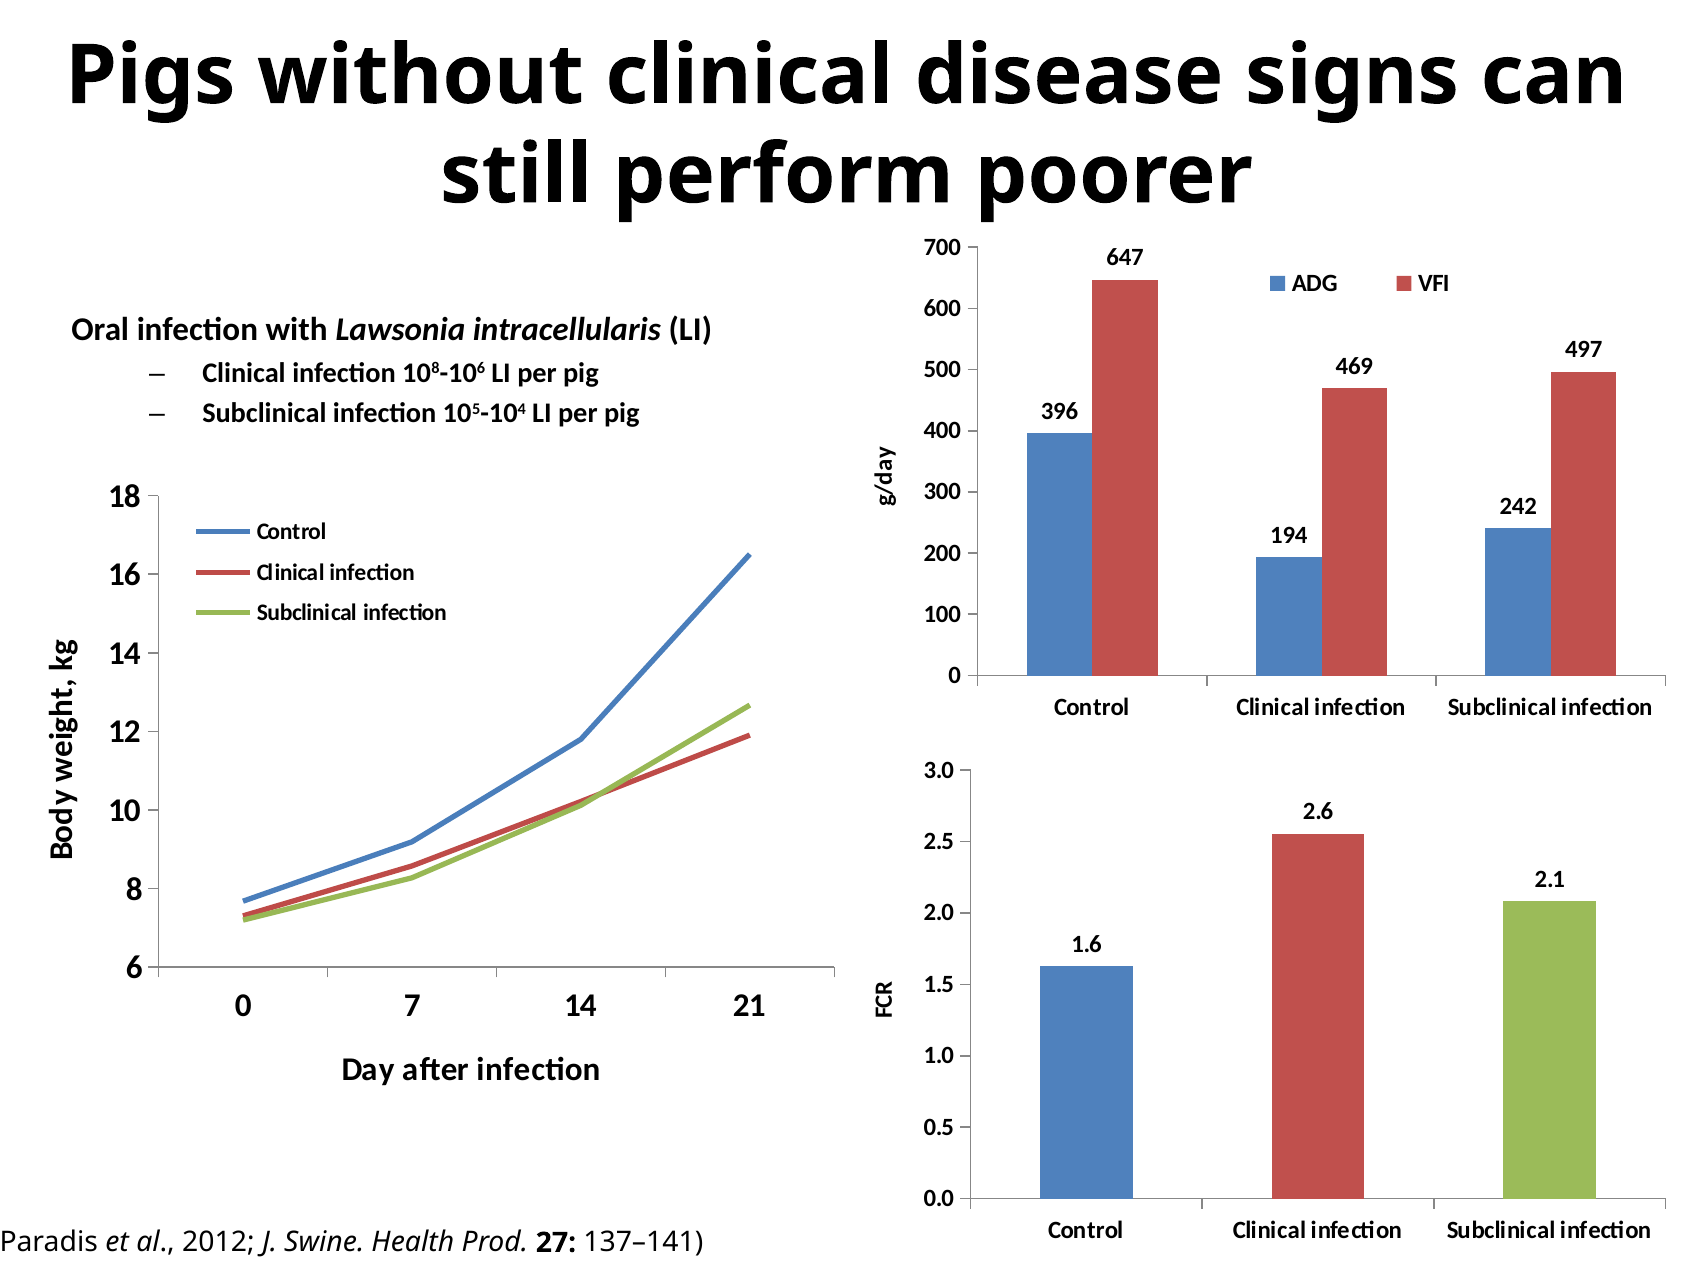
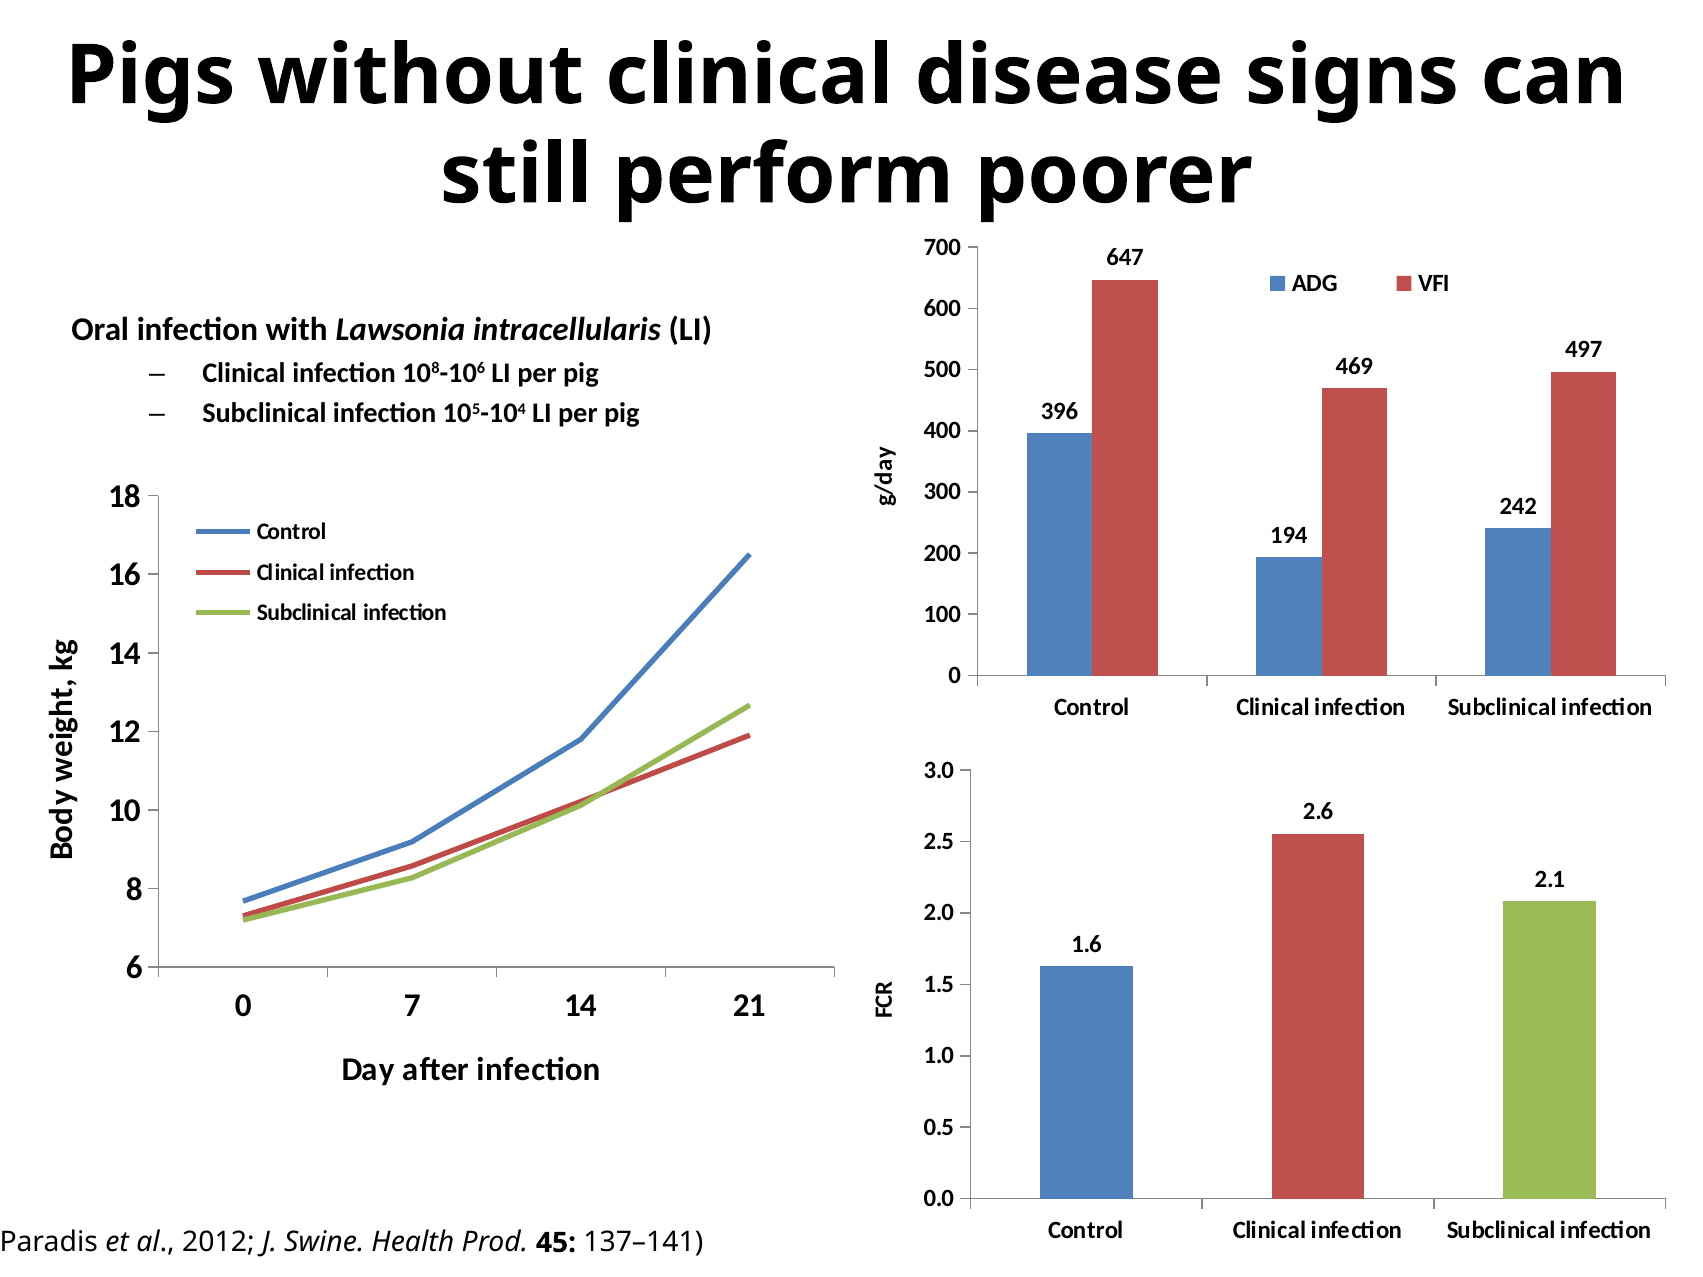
27: 27 -> 45
